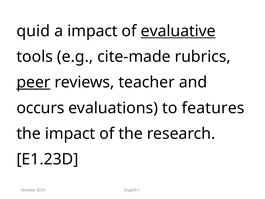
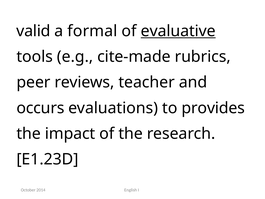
quid: quid -> valid
a impact: impact -> formal
peer underline: present -> none
features: features -> provides
